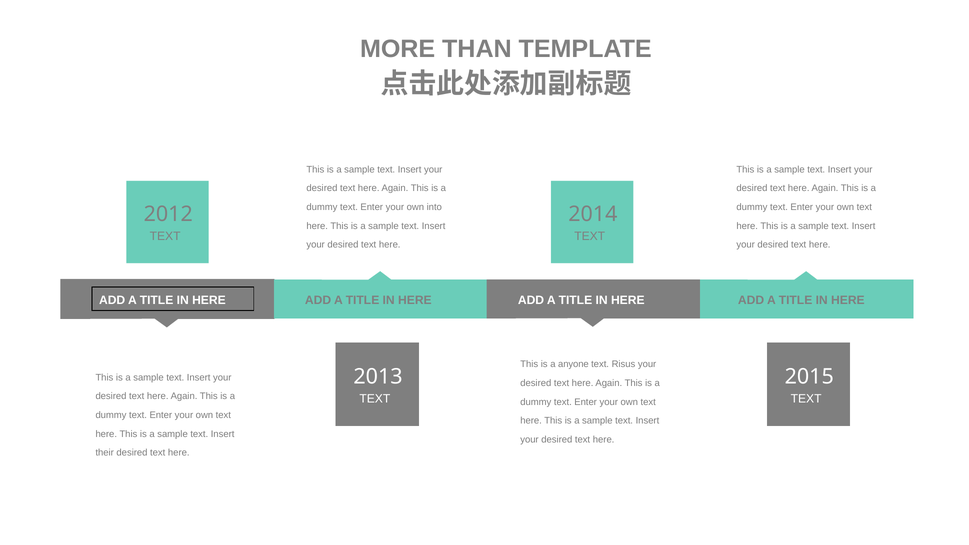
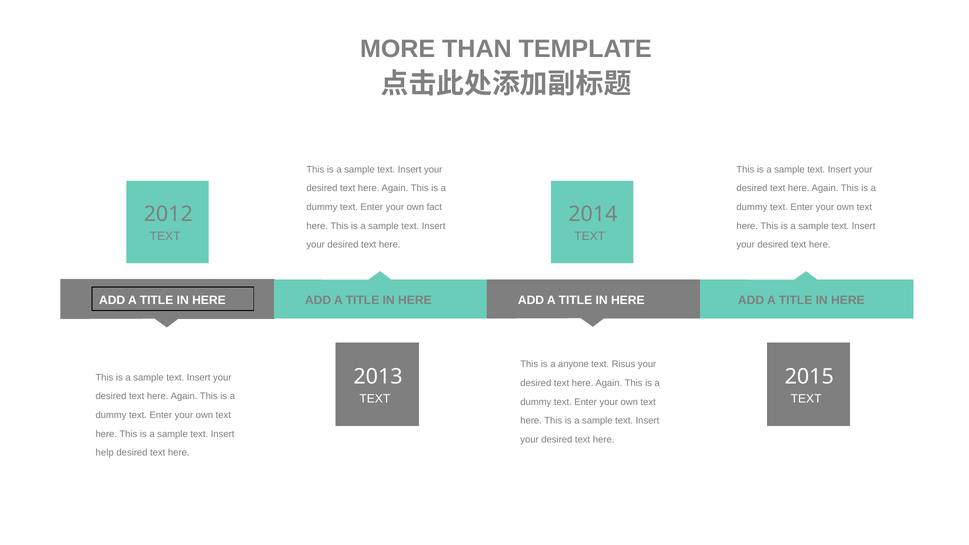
into: into -> fact
their: their -> help
